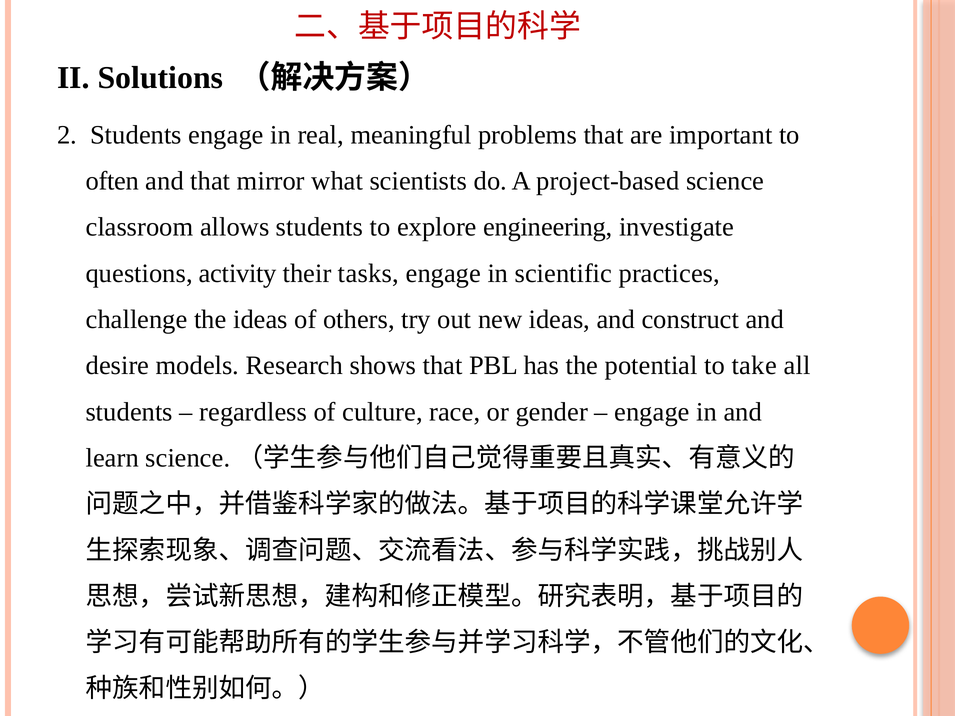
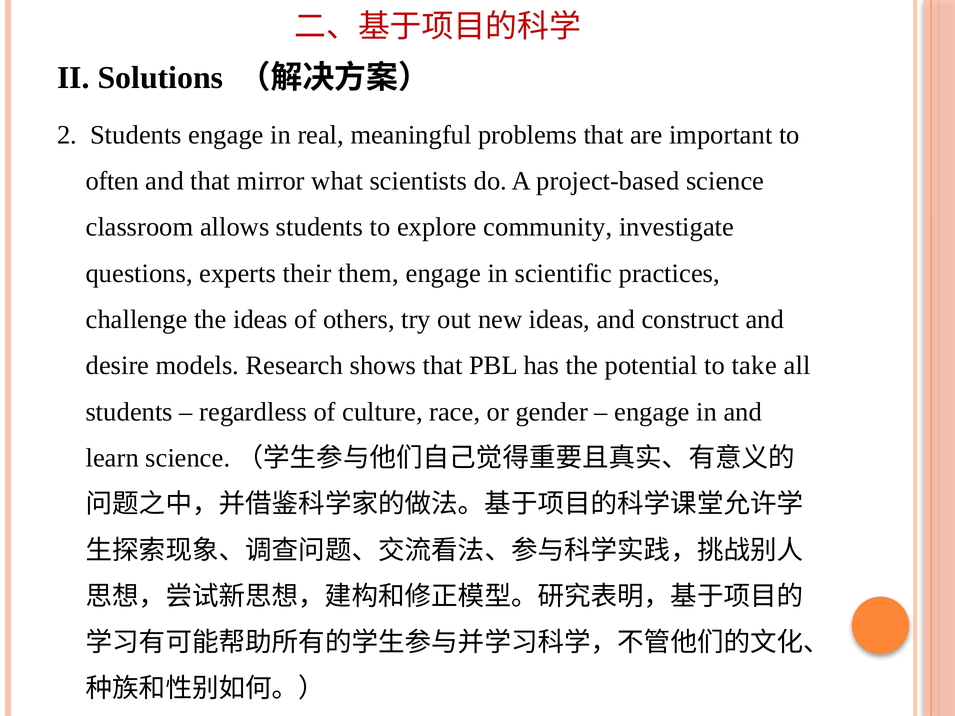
engineering: engineering -> community
activity: activity -> experts
tasks: tasks -> them
